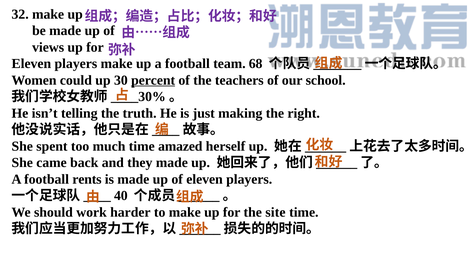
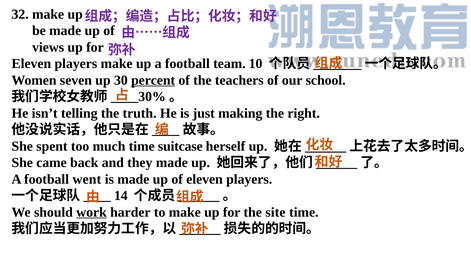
68: 68 -> 10
could: could -> seven
amazed: amazed -> suitcase
rents: rents -> went
40: 40 -> 14
work underline: none -> present
